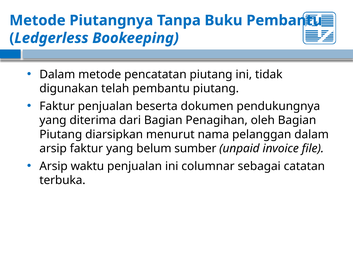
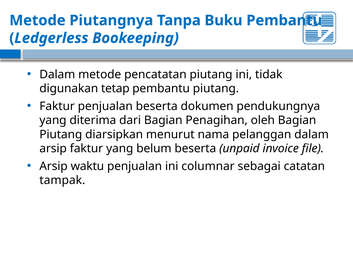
telah: telah -> tetap
belum sumber: sumber -> beserta
terbuka: terbuka -> tampak
